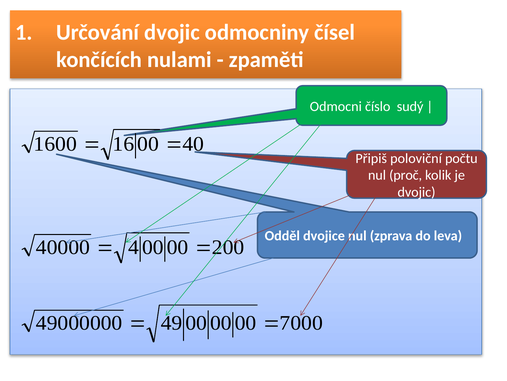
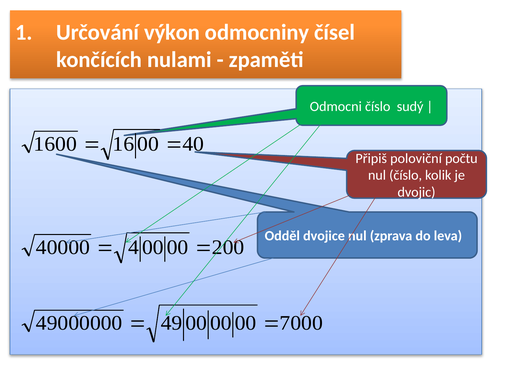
Určování dvojic: dvojic -> výkon
nul proč: proč -> číslo
